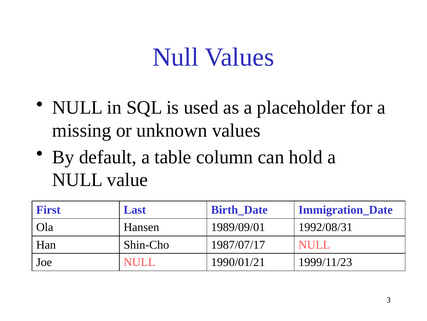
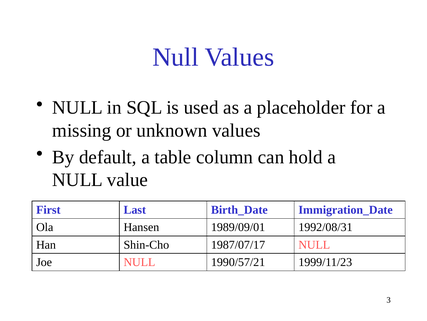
1990/01/21: 1990/01/21 -> 1990/57/21
